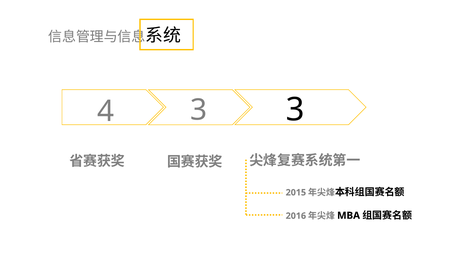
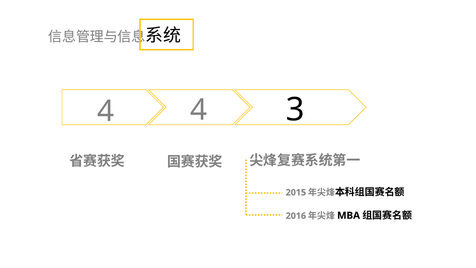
4 3: 3 -> 4
